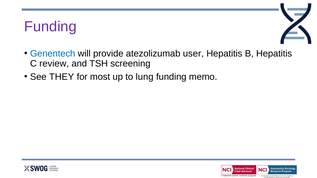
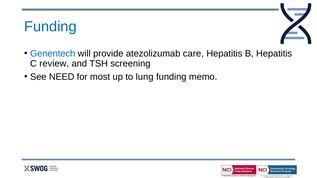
Funding at (50, 27) colour: purple -> blue
user: user -> care
THEY: THEY -> NEED
